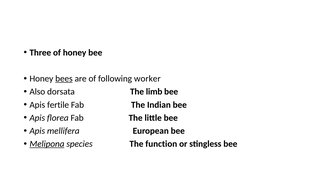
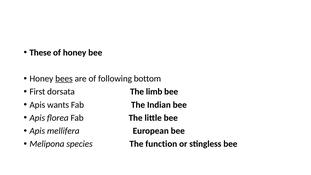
Three: Three -> These
worker: worker -> bottom
Also: Also -> First
fertile: fertile -> wants
Melipona underline: present -> none
